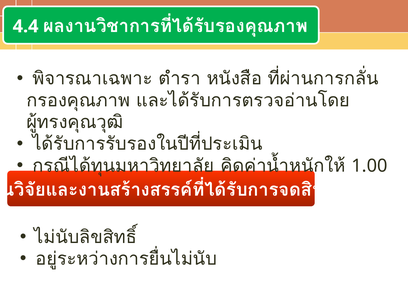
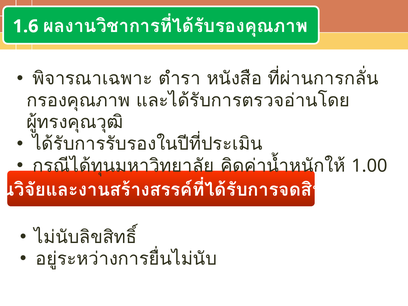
4.4: 4.4 -> 1.6
